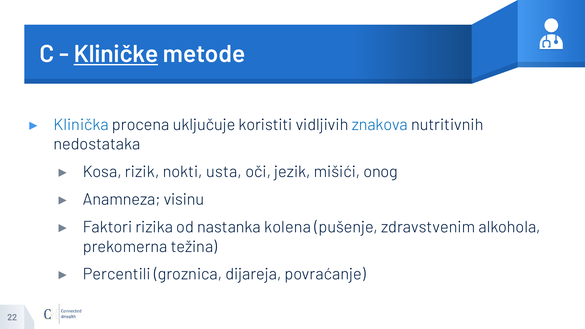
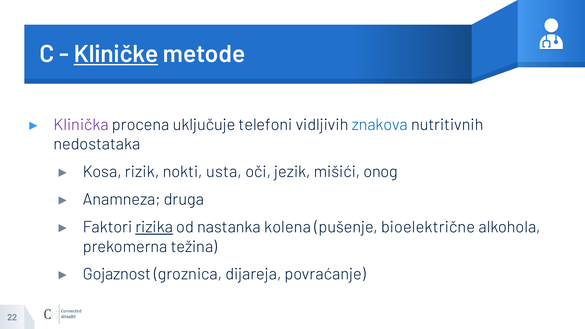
Klinička colour: blue -> purple
koristiti: koristiti -> telefoni
visinu: visinu -> druga
rizika underline: none -> present
zdravstvenim: zdravstvenim -> bioelektrične
Percentili: Percentili -> Gojaznost
